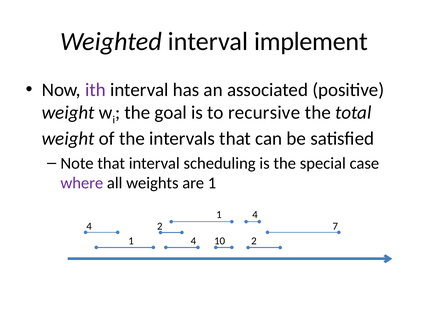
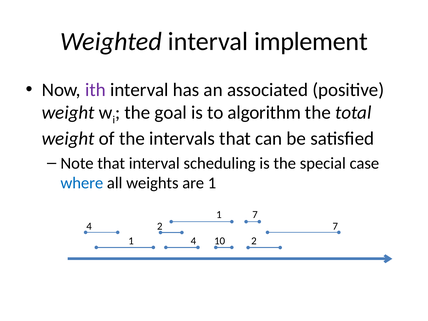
recursive: recursive -> algorithm
where colour: purple -> blue
4 at (255, 215): 4 -> 7
